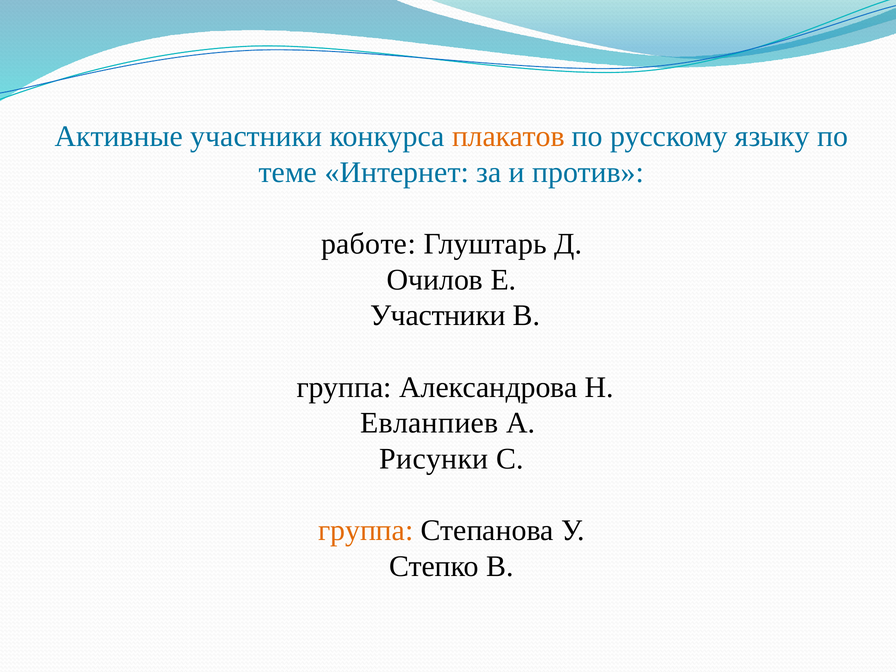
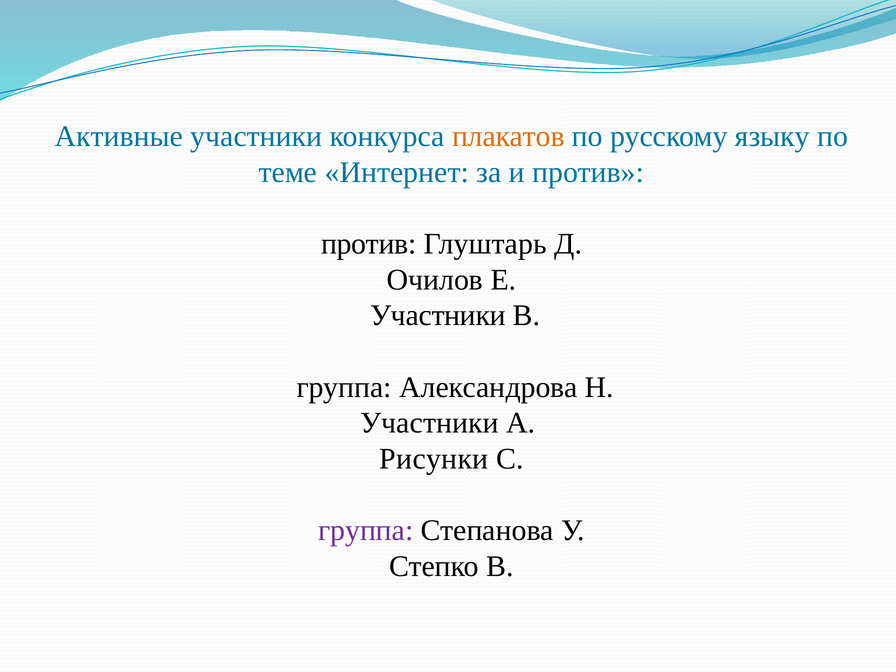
работе at (368, 244): работе -> против
Евланпиев at (429, 423): Евланпиев -> Участники
группа at (366, 531) colour: orange -> purple
